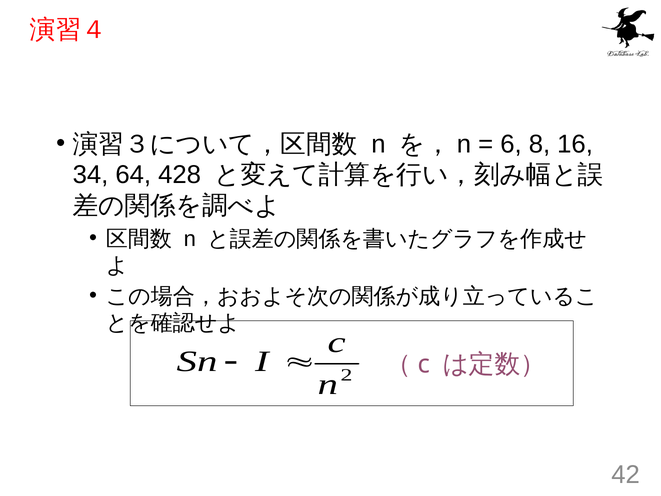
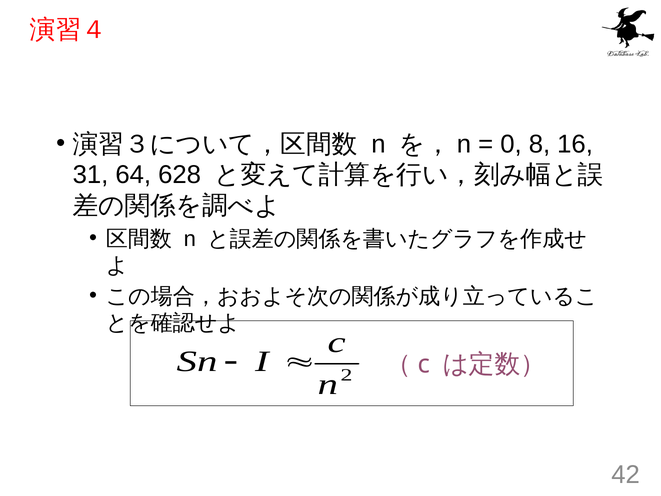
6: 6 -> 0
34: 34 -> 31
428: 428 -> 628
